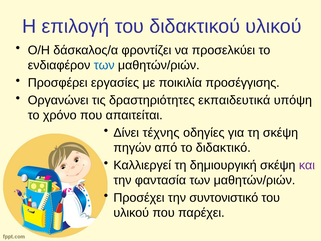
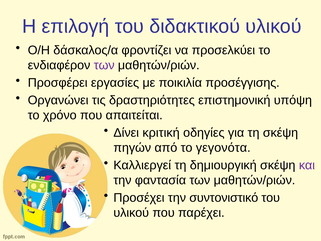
των at (104, 65) colour: blue -> purple
εκπαιδευτικά: εκπαιδευτικά -> επιστημονική
τέχνης: τέχνης -> κριτική
διδακτικό: διδακτικό -> γεγονότα
